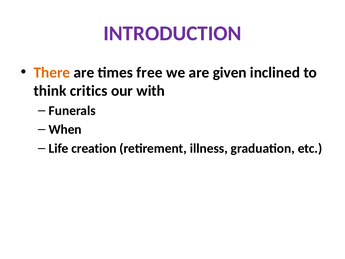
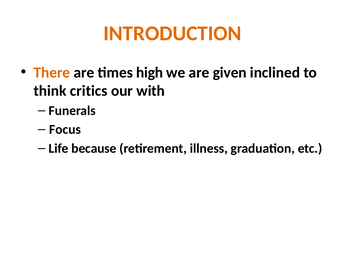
INTRODUCTION colour: purple -> orange
free: free -> high
When: When -> Focus
creation: creation -> because
